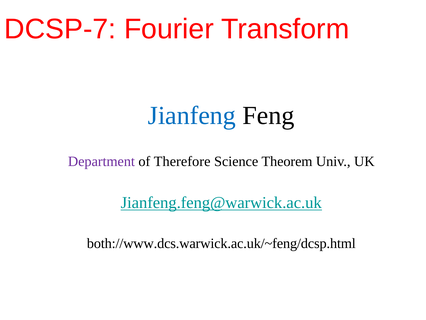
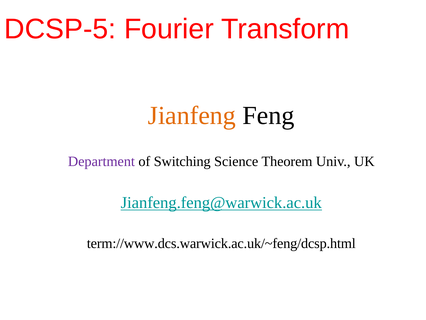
DCSP-7: DCSP-7 -> DCSP-5
Jianfeng colour: blue -> orange
Therefore: Therefore -> Switching
both://www.dcs.warwick.ac.uk/~feng/dcsp.html: both://www.dcs.warwick.ac.uk/~feng/dcsp.html -> term://www.dcs.warwick.ac.uk/~feng/dcsp.html
